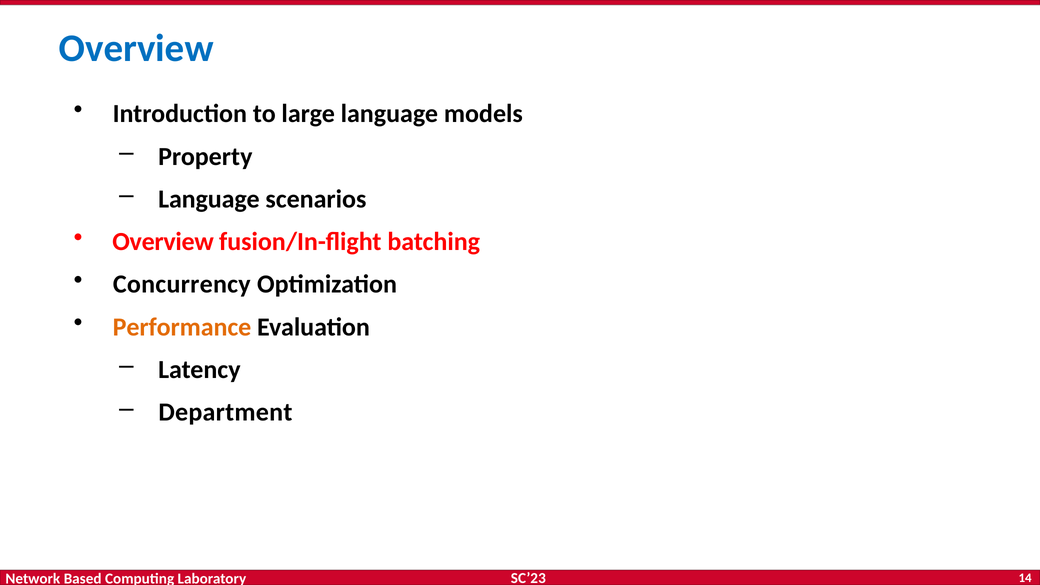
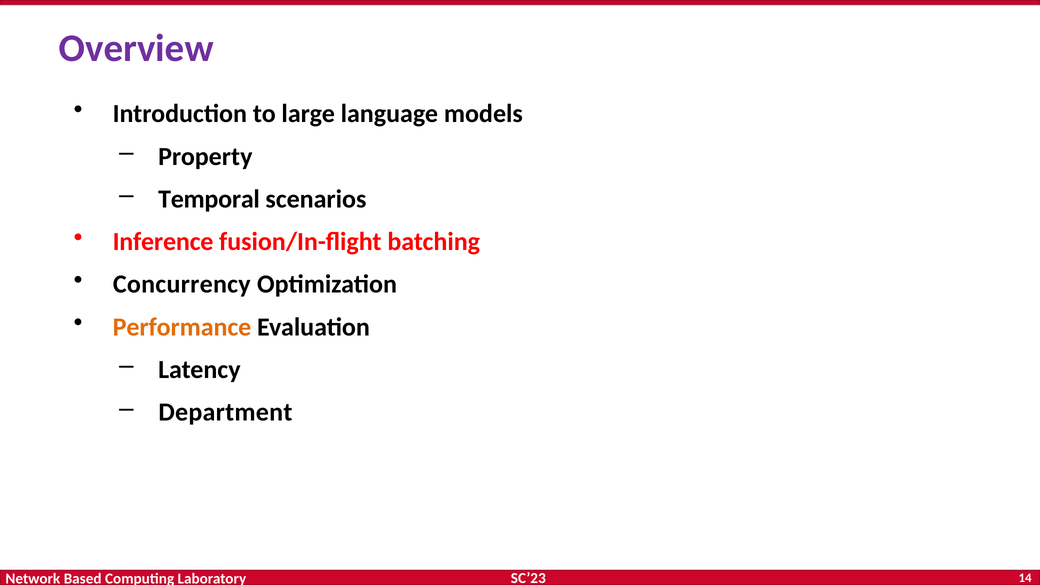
Overview at (136, 48) colour: blue -> purple
Language at (209, 199): Language -> Temporal
Overview at (163, 242): Overview -> Inference
